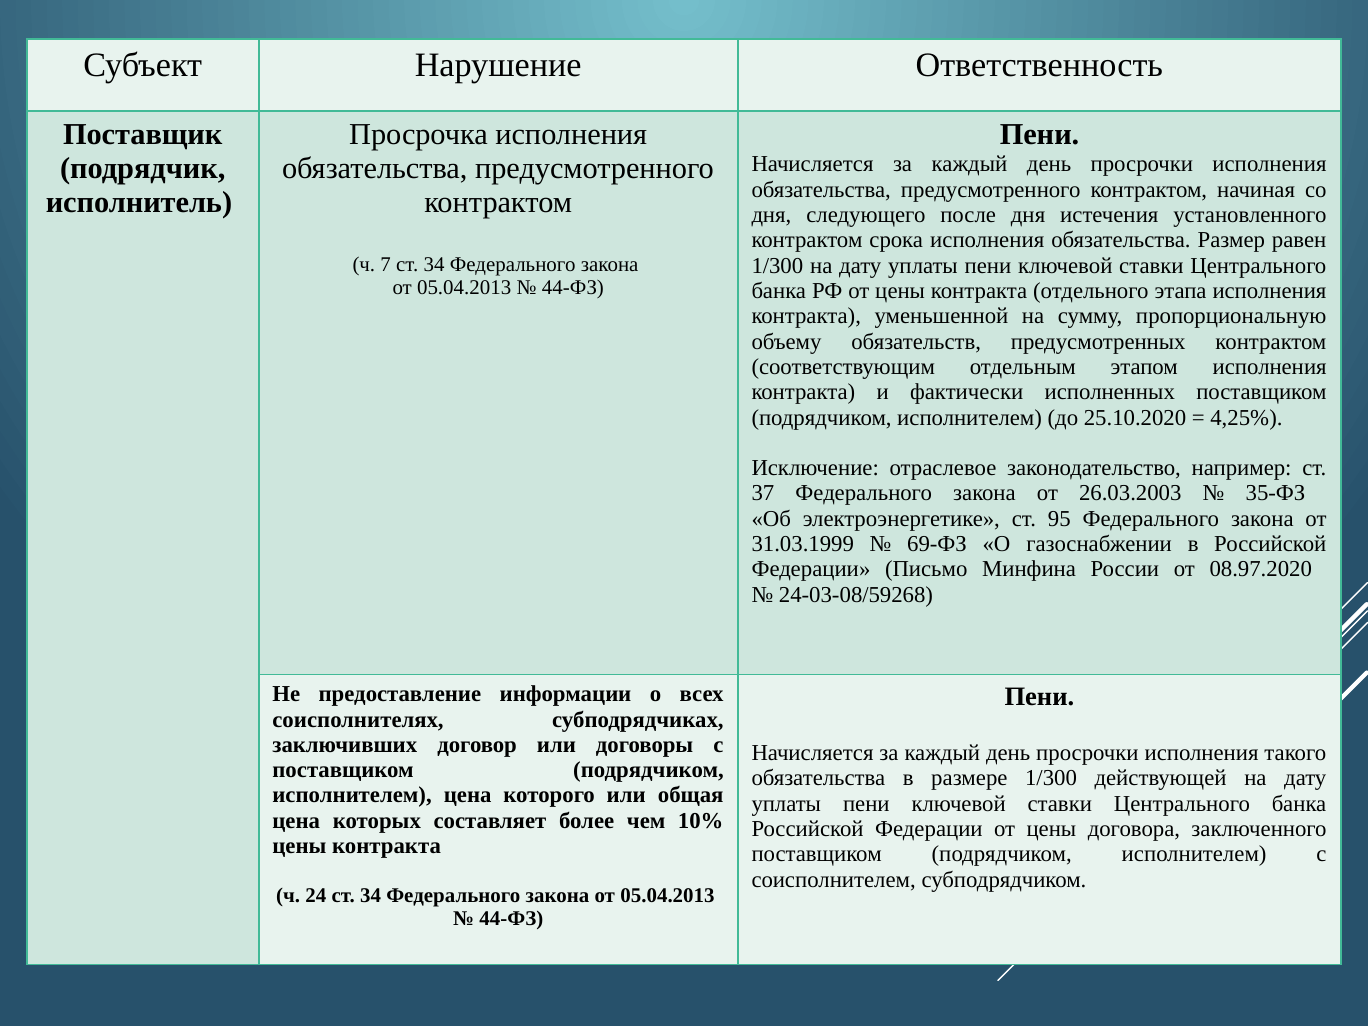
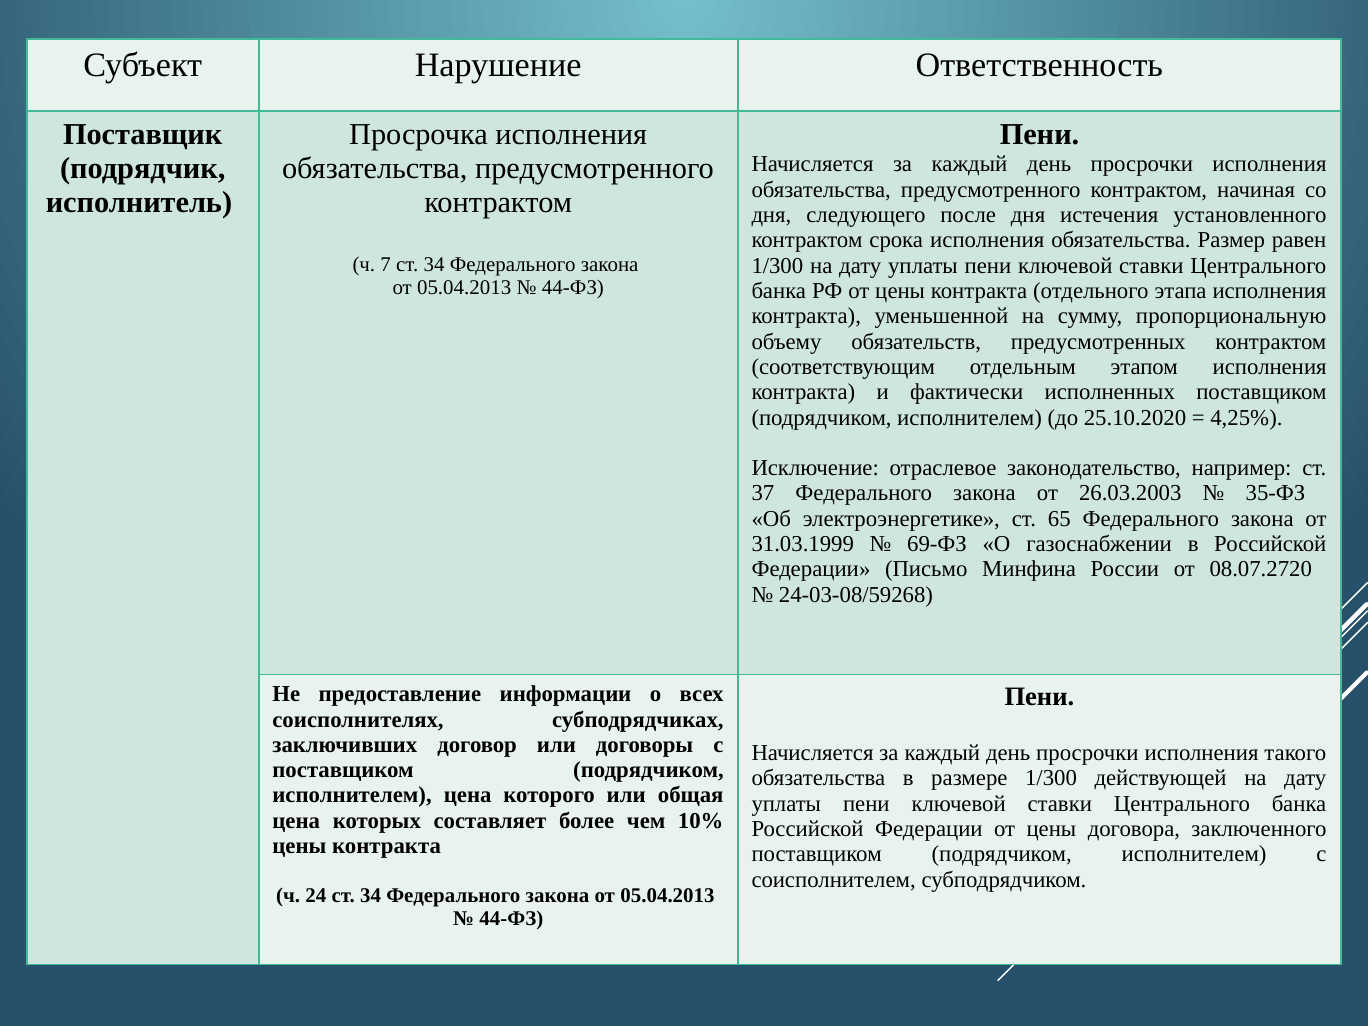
95: 95 -> 65
08.97.2020: 08.97.2020 -> 08.07.2720
